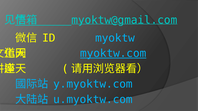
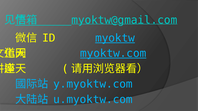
myoktw underline: none -> present
